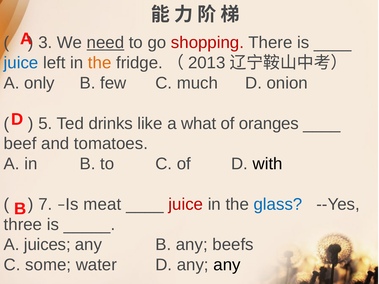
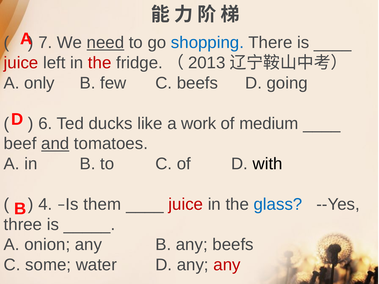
3: 3 -> 7
shopping colour: red -> blue
juice at (21, 63) colour: blue -> red
the at (100, 63) colour: orange -> red
C much: much -> beefs
onion: onion -> going
5: 5 -> 6
drinks: drinks -> ducks
what: what -> work
oranges: oranges -> medium
and underline: none -> present
7: 7 -> 4
meat: meat -> them
juices: juices -> onion
any at (227, 265) colour: black -> red
